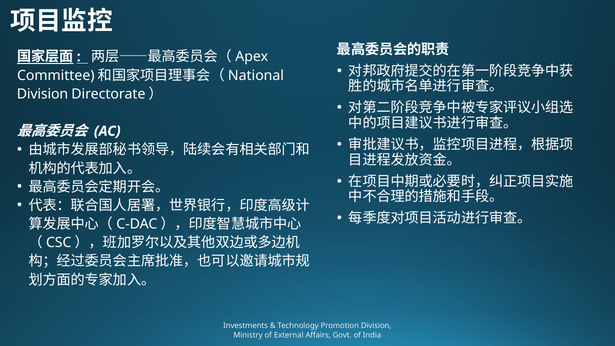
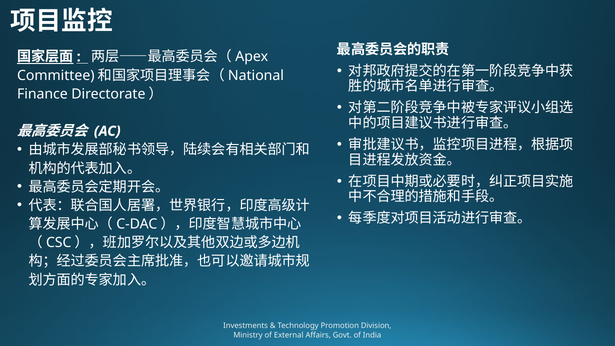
Division at (42, 94): Division -> Finance
